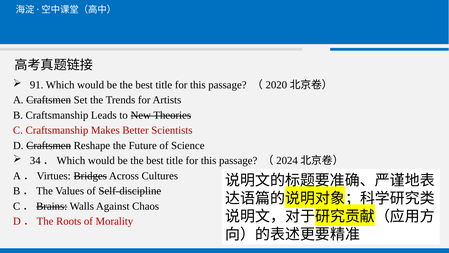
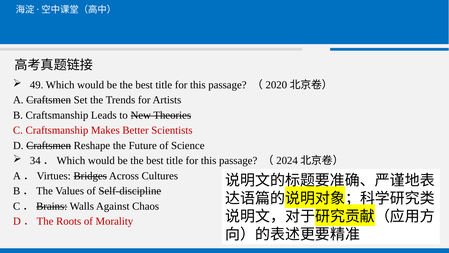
91: 91 -> 49
